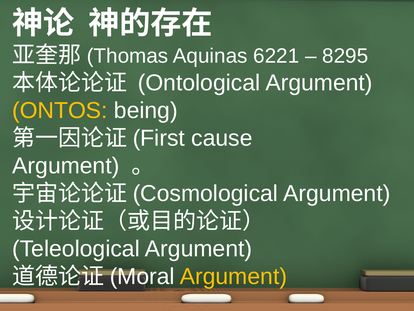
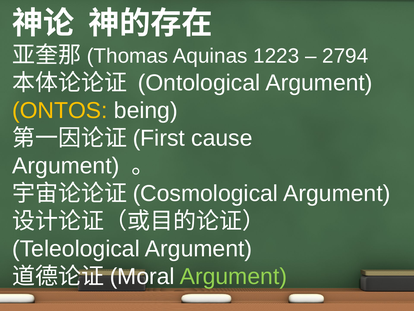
6221: 6221 -> 1223
8295: 8295 -> 2794
Argument at (233, 276) colour: yellow -> light green
